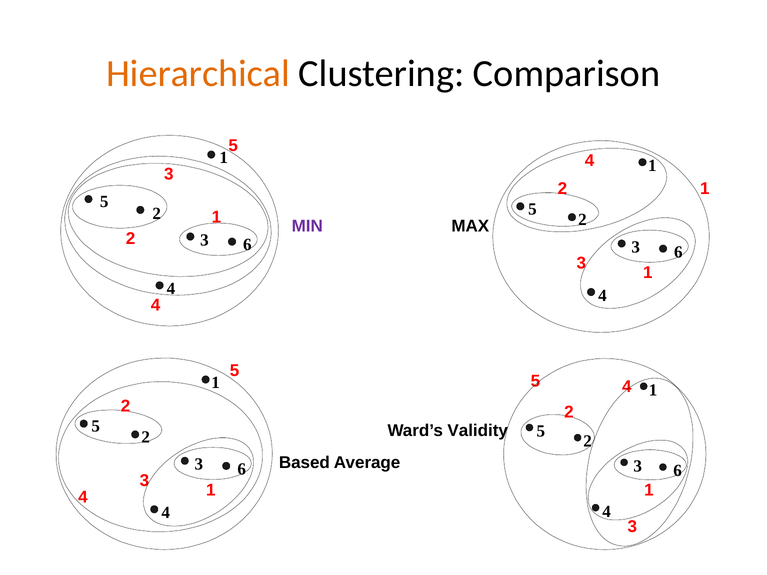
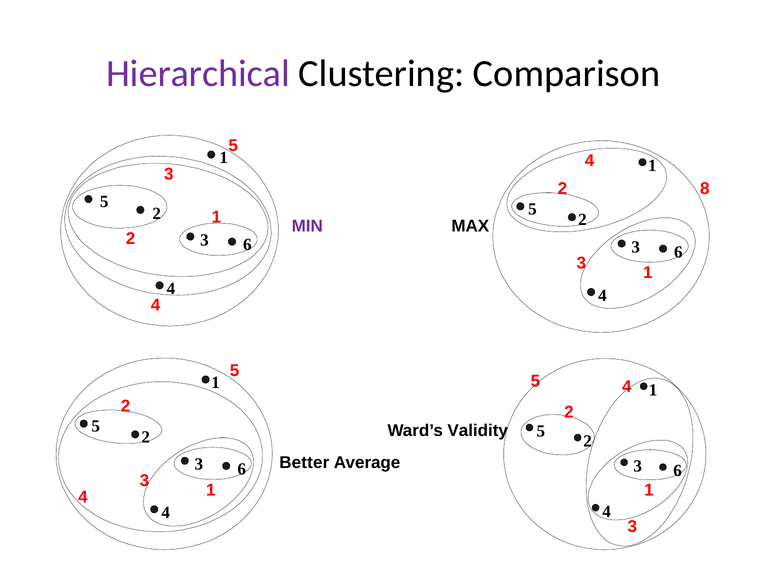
Hierarchical colour: orange -> purple
2 1: 1 -> 8
Based: Based -> Better
